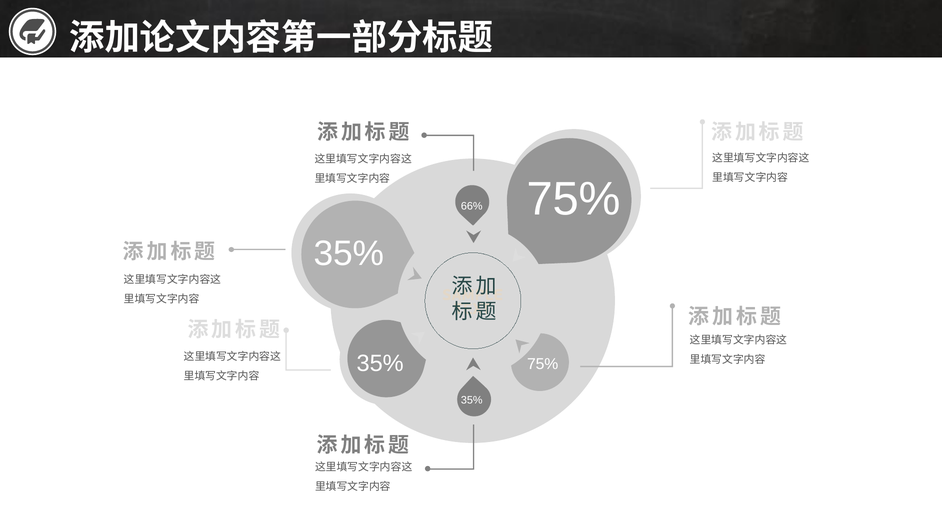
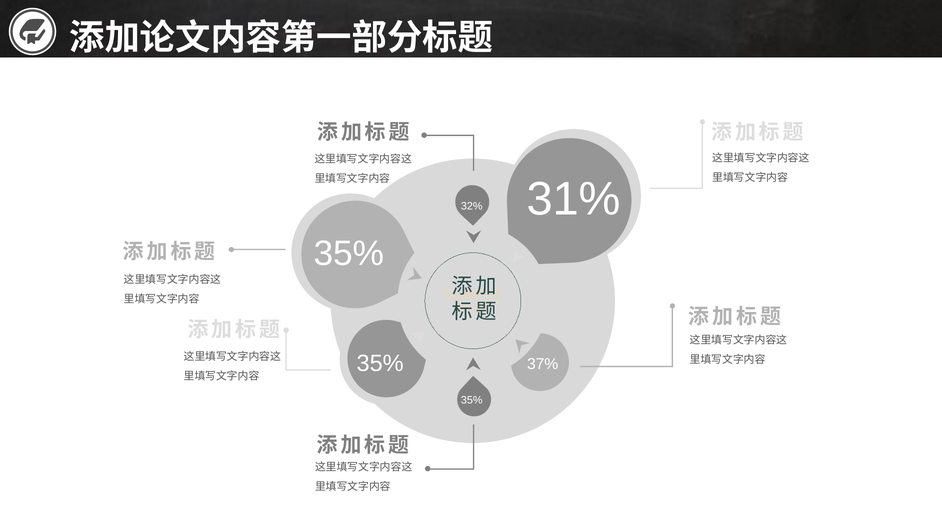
75% at (574, 199): 75% -> 31%
66%: 66% -> 32%
35% 75%: 75% -> 37%
